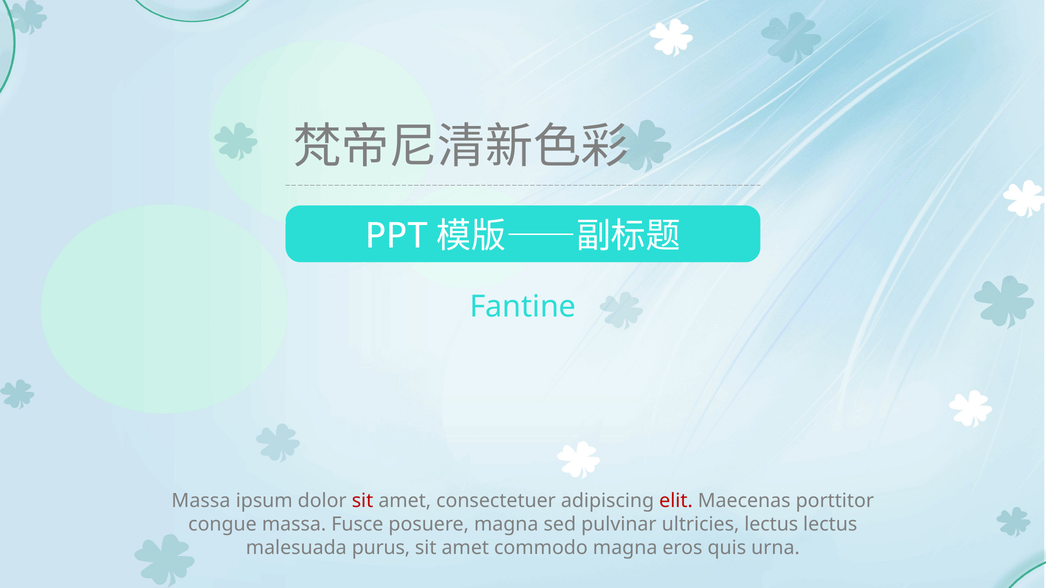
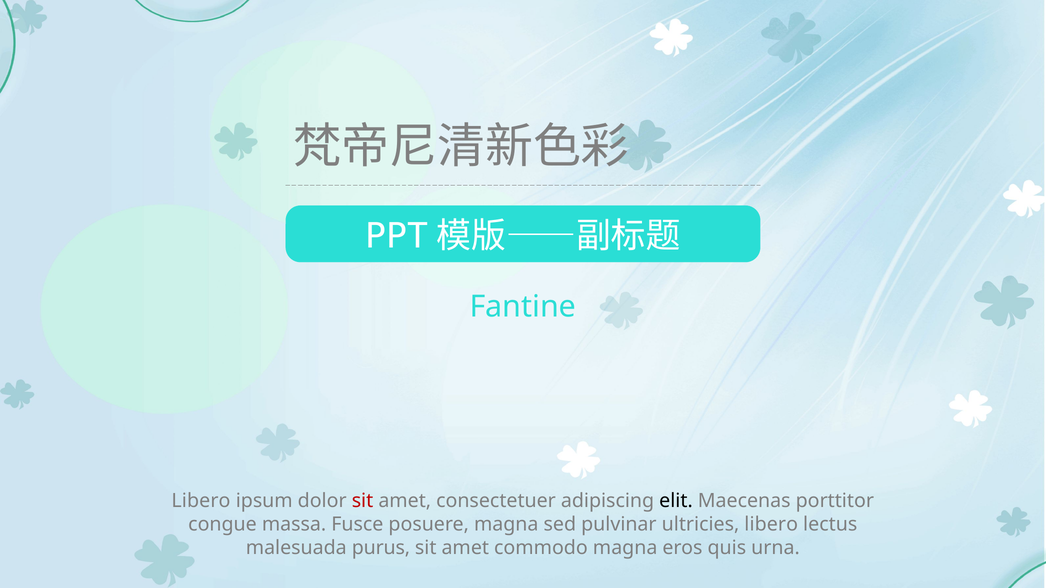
Massa at (201, 501): Massa -> Libero
elit colour: red -> black
ultricies lectus: lectus -> libero
